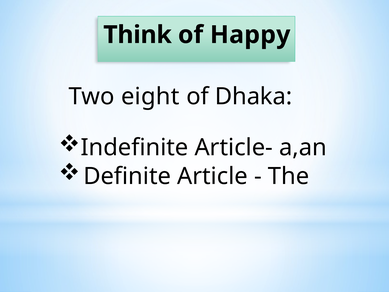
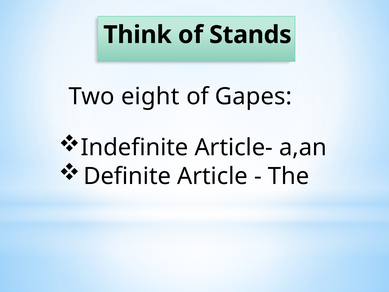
Happy: Happy -> Stands
Dhaka: Dhaka -> Gapes
